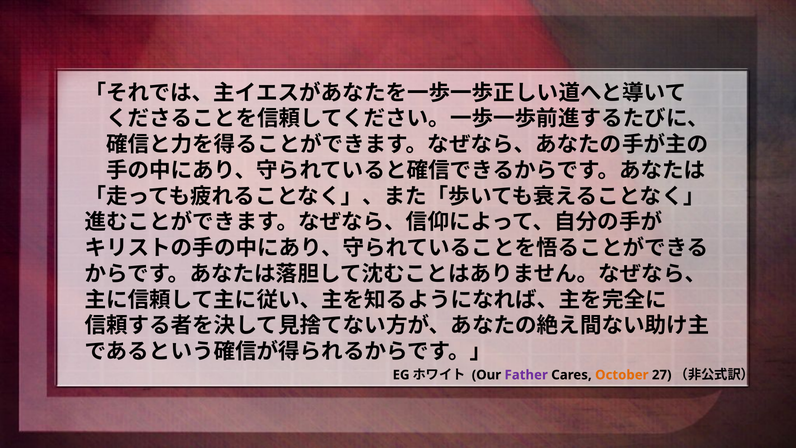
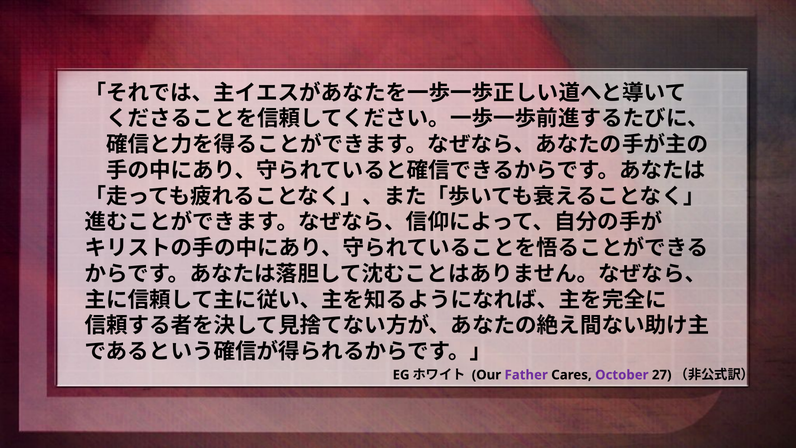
October colour: orange -> purple
